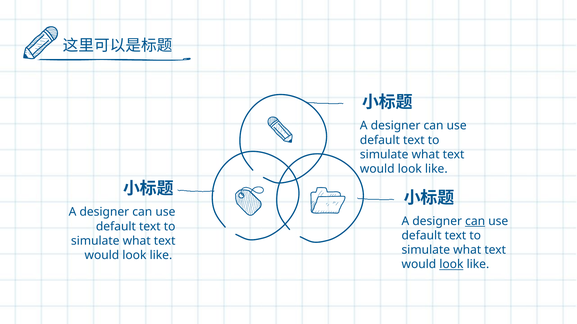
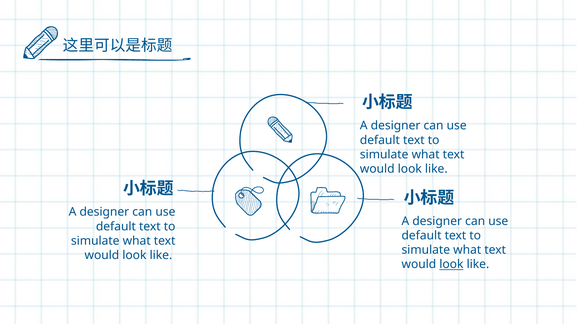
can at (475, 222) underline: present -> none
